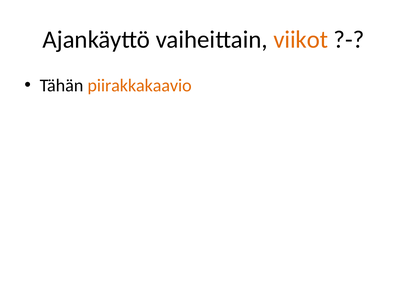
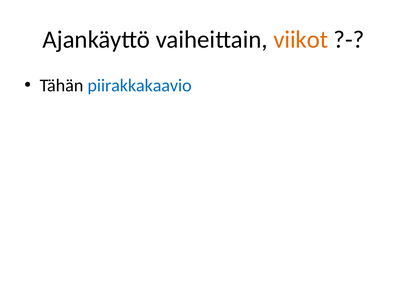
piirakkakaavio colour: orange -> blue
